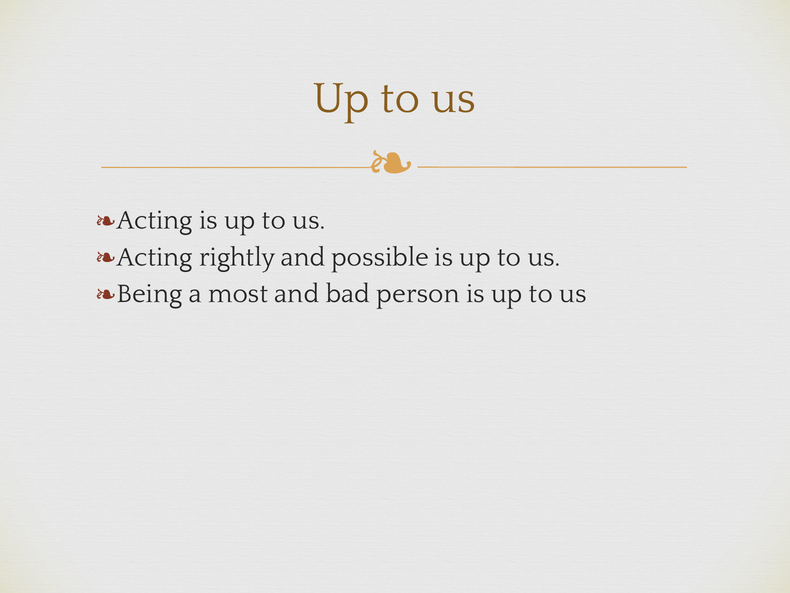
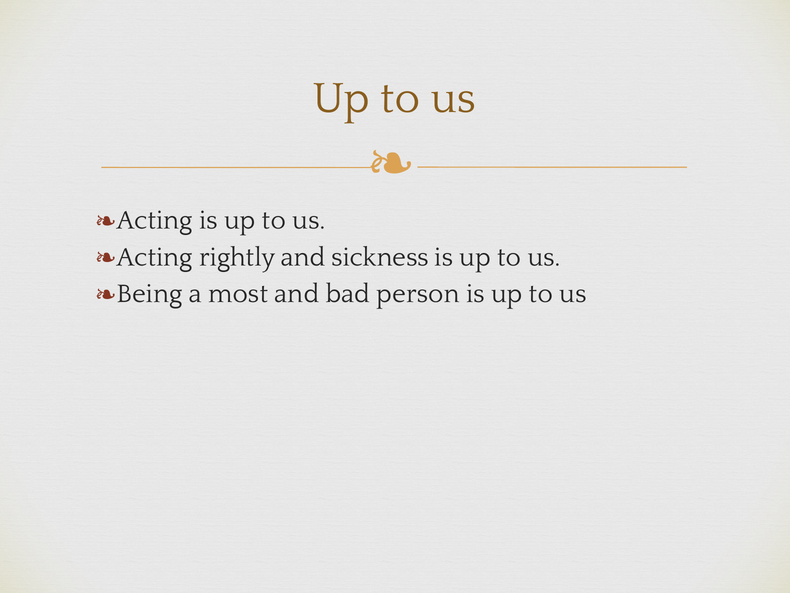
possible: possible -> sickness
